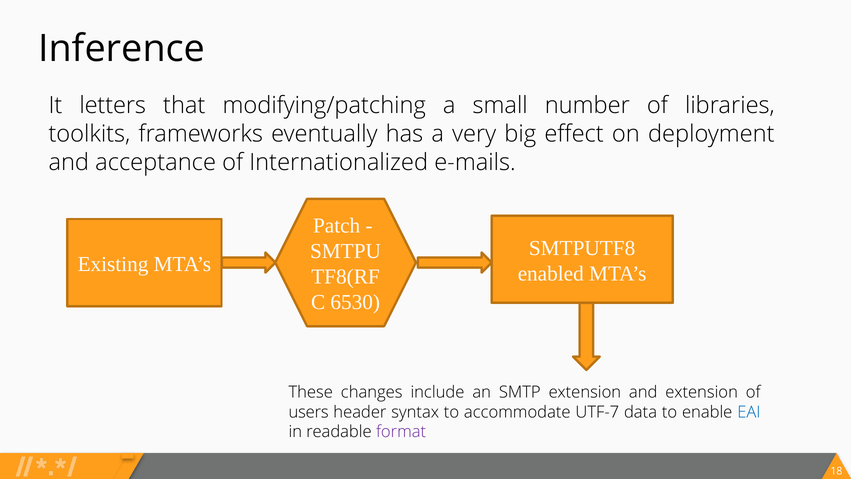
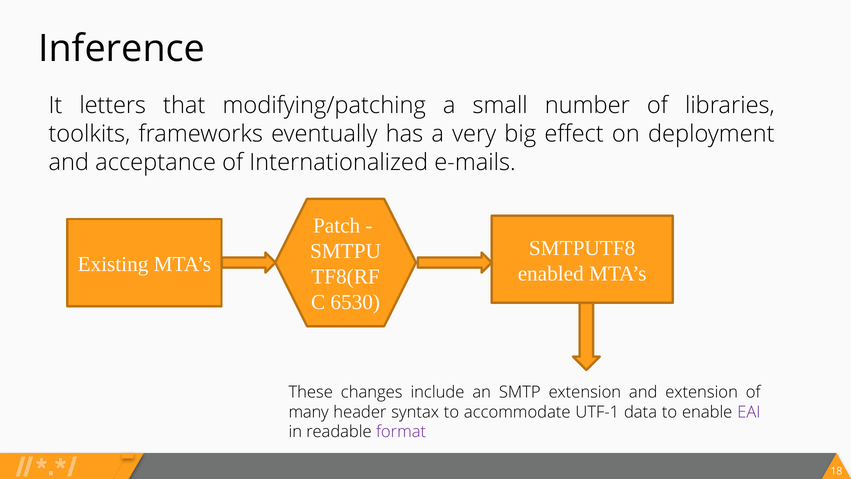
users: users -> many
UTF-7: UTF-7 -> UTF-1
EAI colour: blue -> purple
